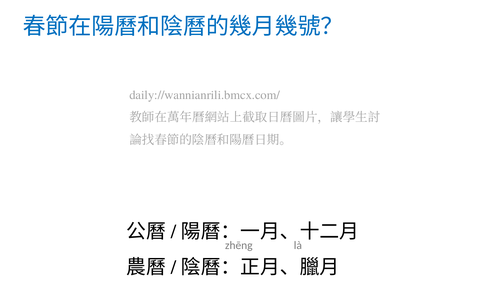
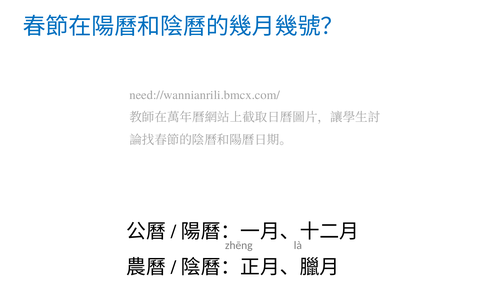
daily://wannianrili.bmcx.com/: daily://wannianrili.bmcx.com/ -> need://wannianrili.bmcx.com/
